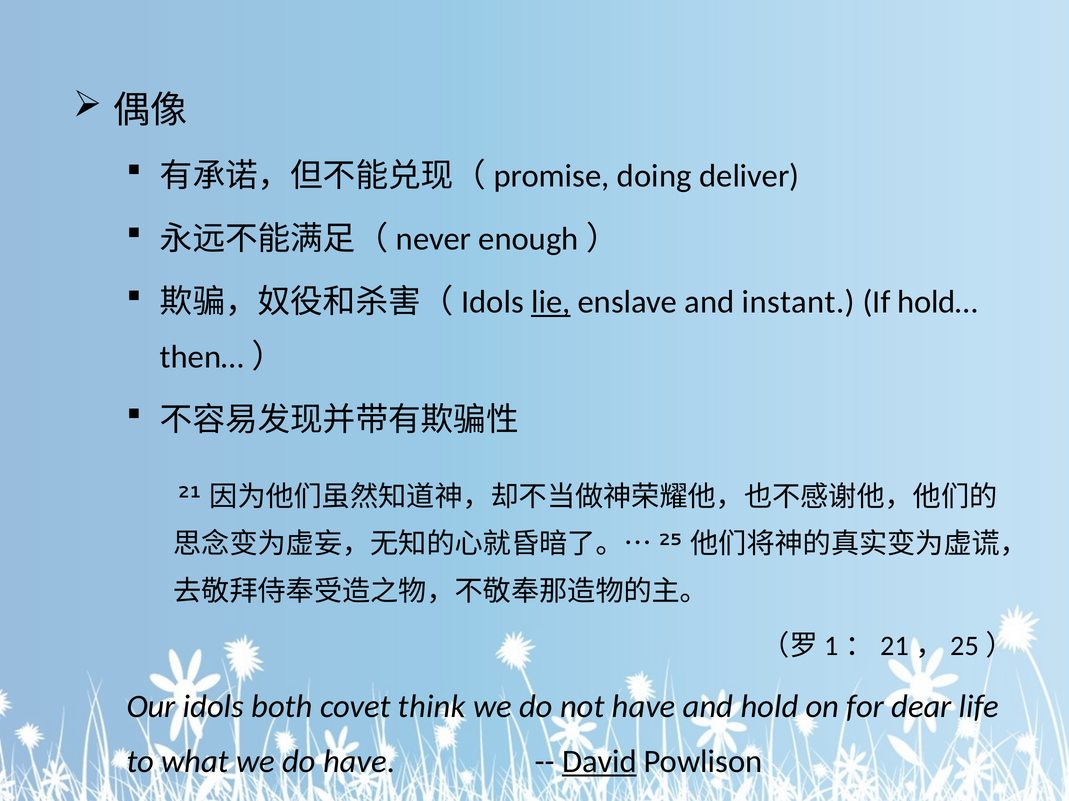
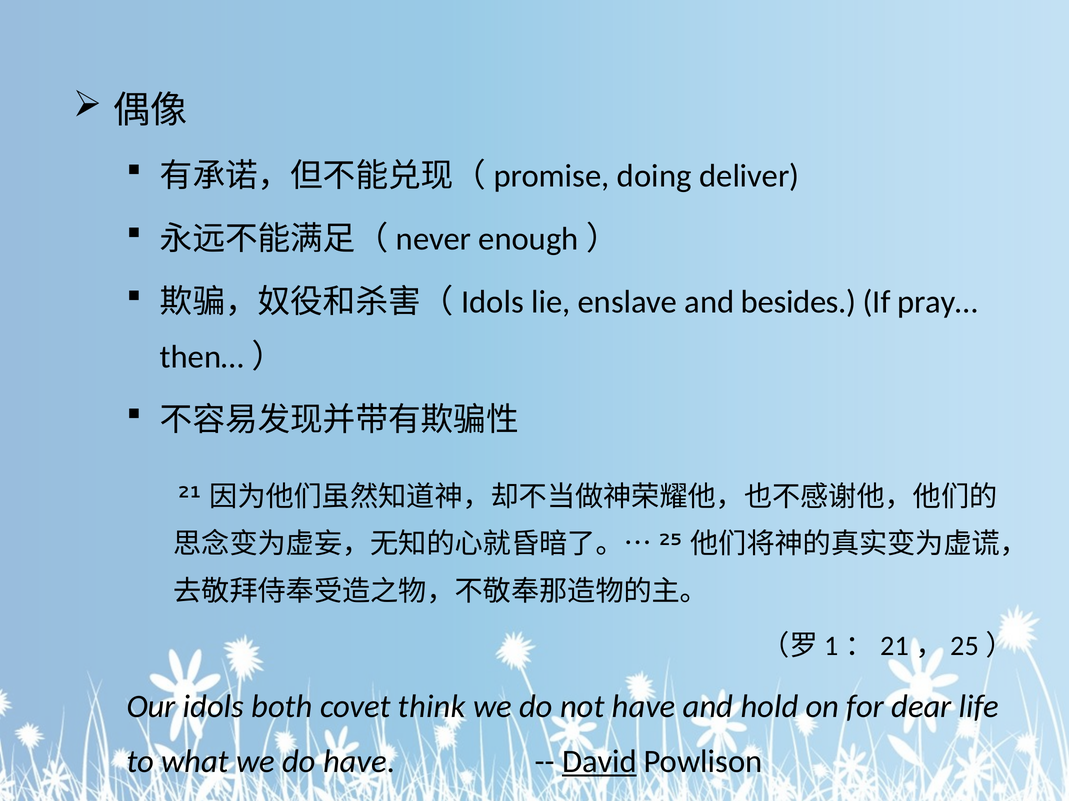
lie underline: present -> none
instant: instant -> besides
hold…: hold… -> pray…
